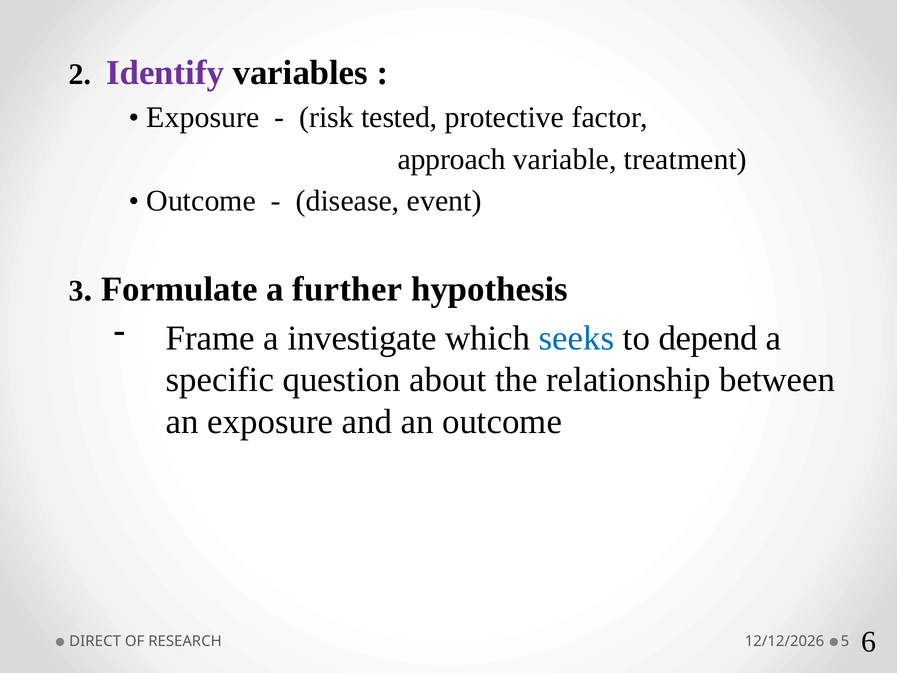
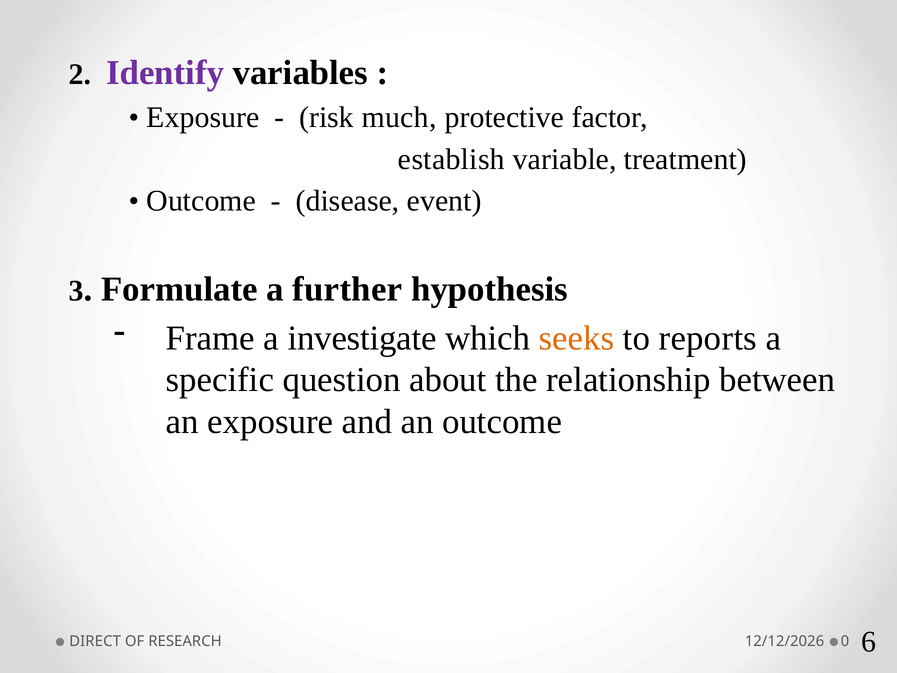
tested: tested -> much
approach: approach -> establish
seeks colour: blue -> orange
depend: depend -> reports
5: 5 -> 0
